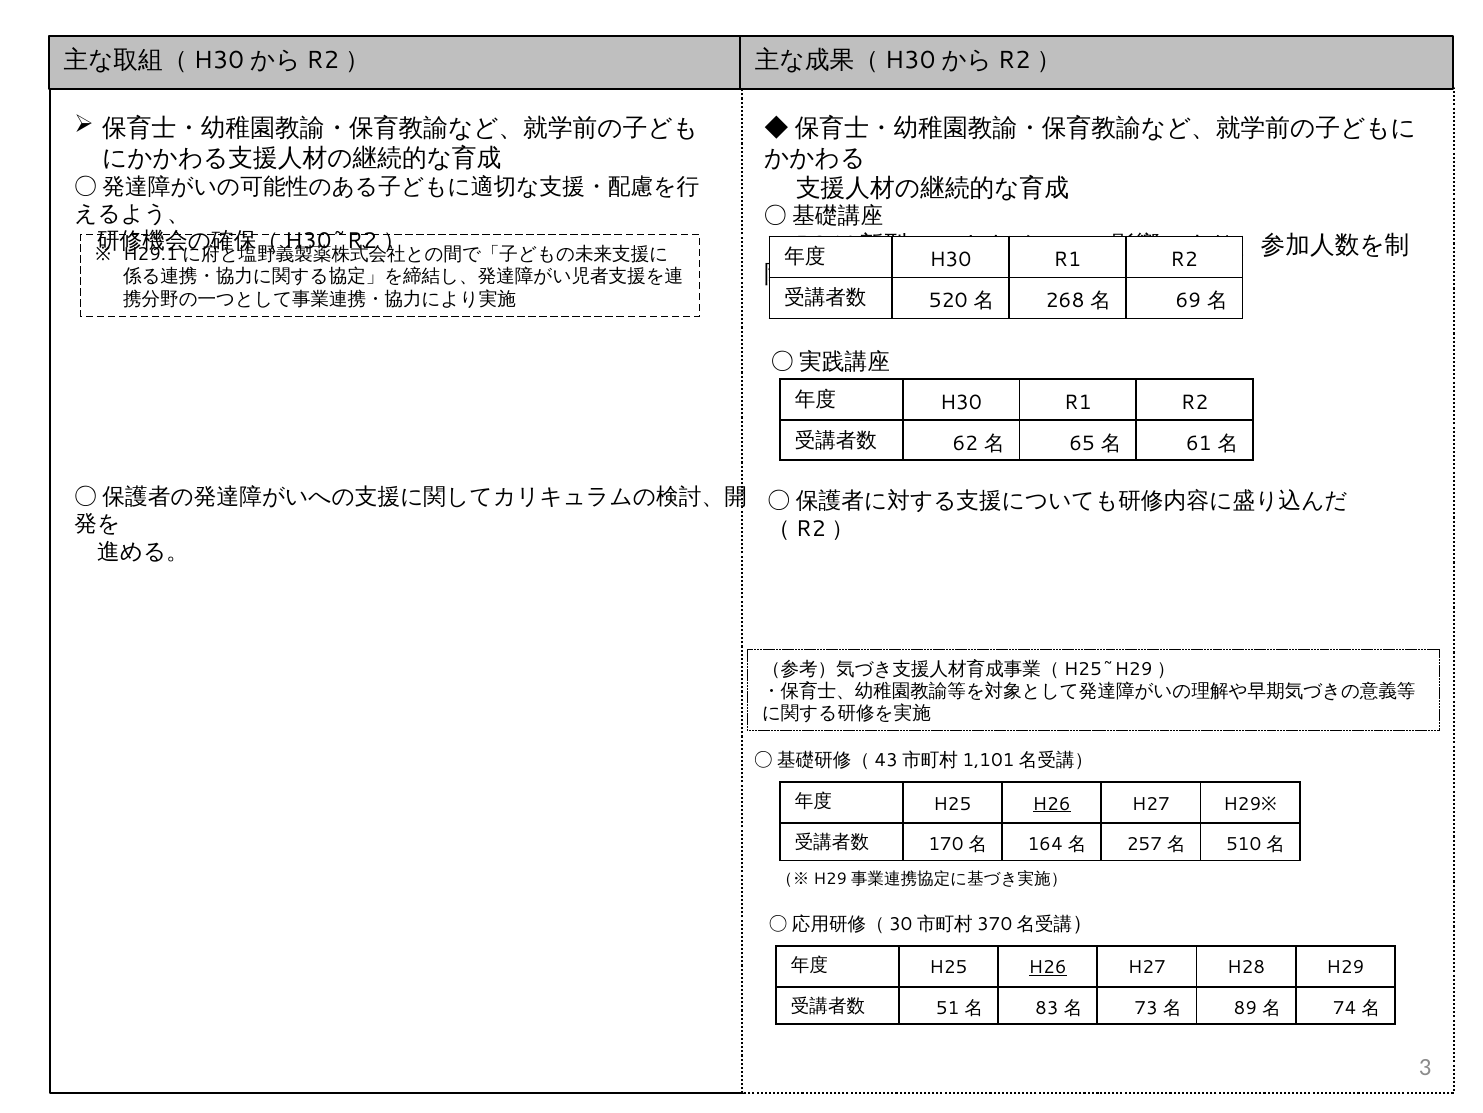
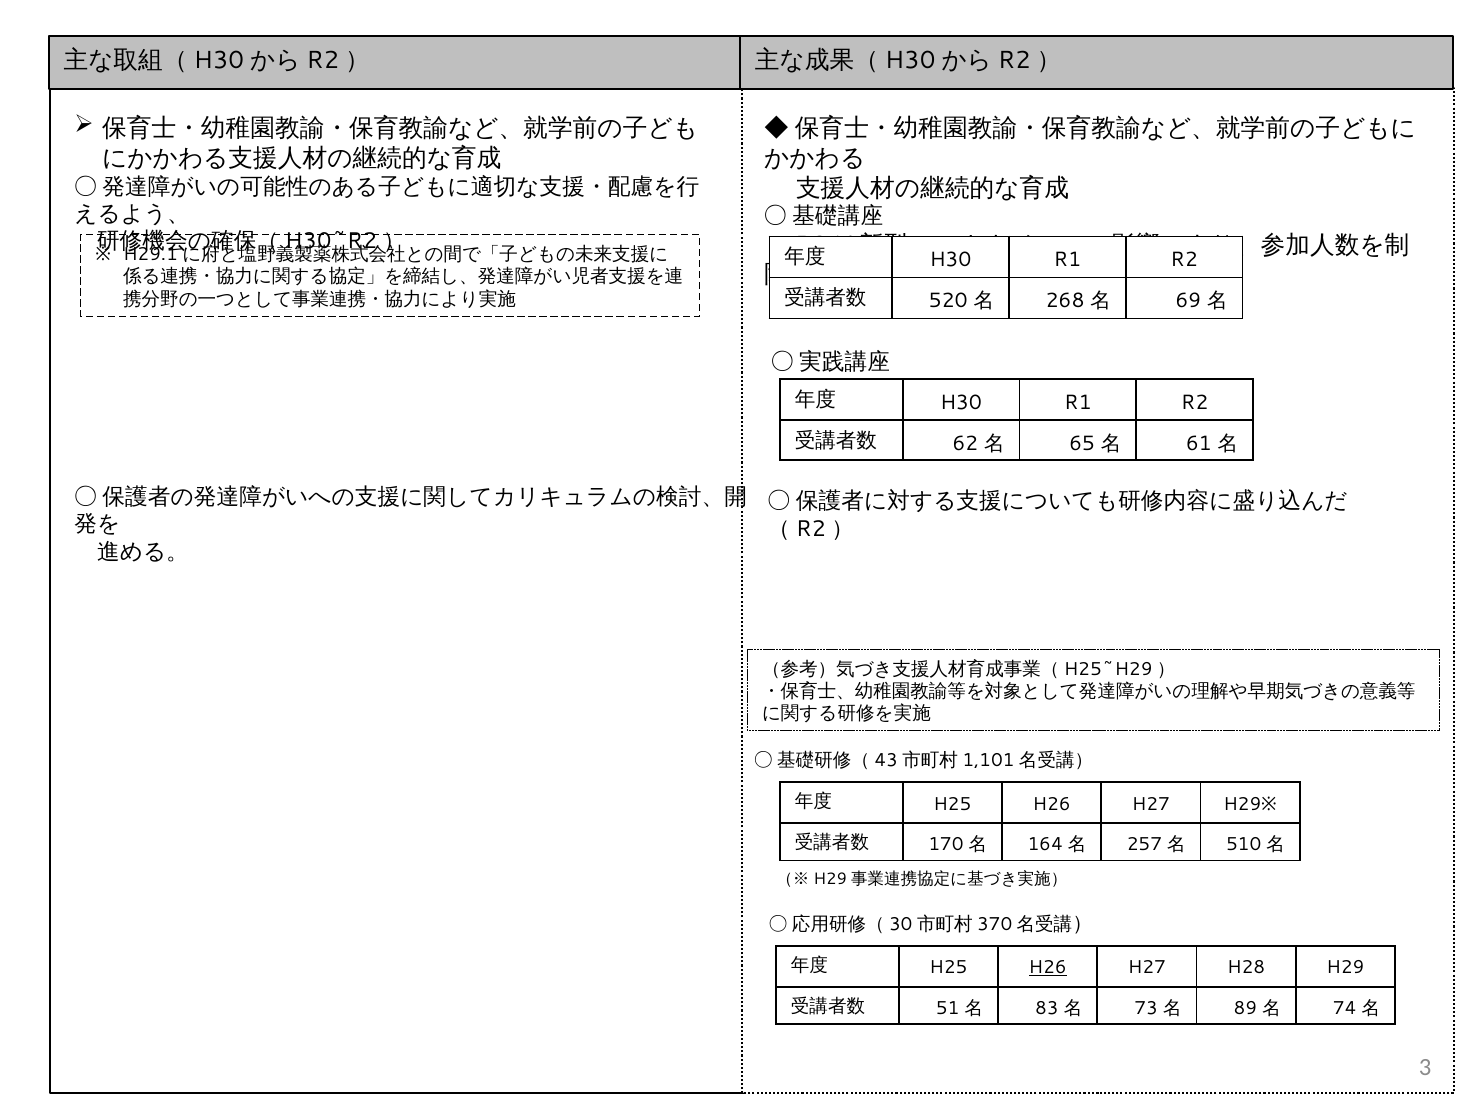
H26 at (1052, 803) underline: present -> none
